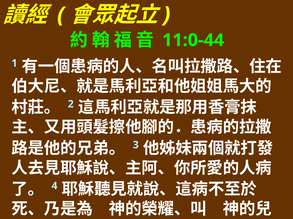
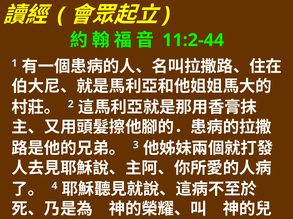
11:0-44: 11:0-44 -> 11:2-44
